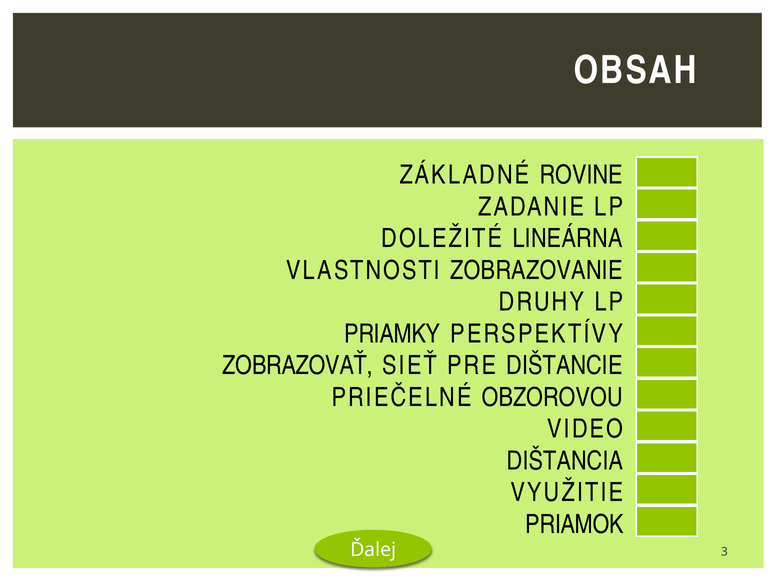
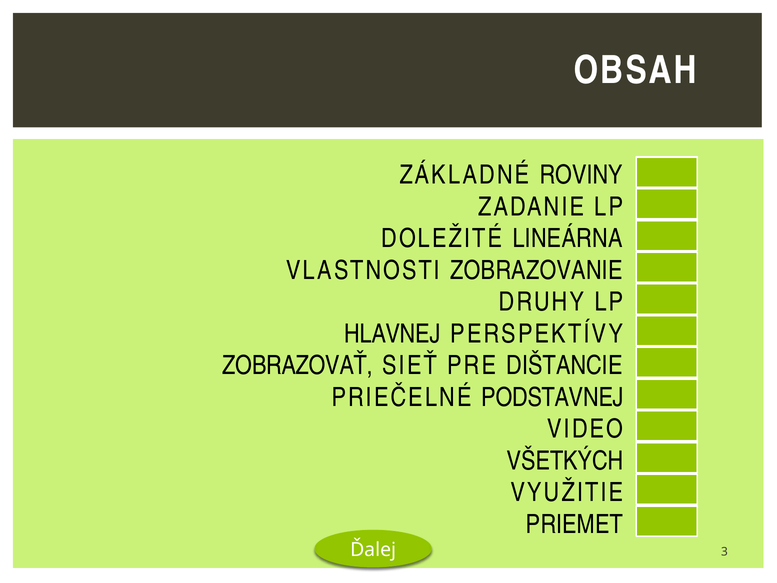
ROVINE: ROVINE -> ROVINY
PRIAMKY: PRIAMKY -> HLAVNEJ
OBZOROVOU: OBZOROVOU -> PODSTAVNEJ
DIŠTANCIA: DIŠTANCIA -> VŠETKÝCH
PRIAMOK: PRIAMOK -> PRIEMET
